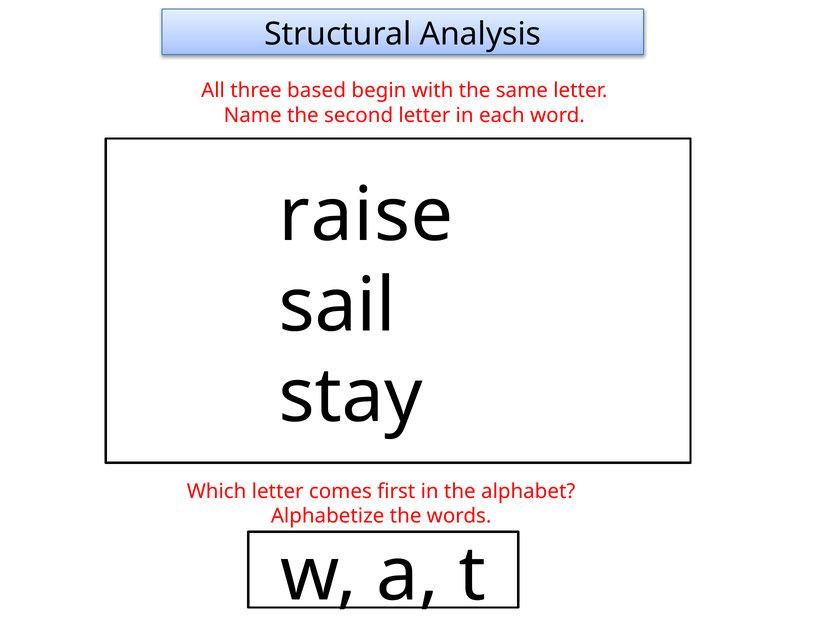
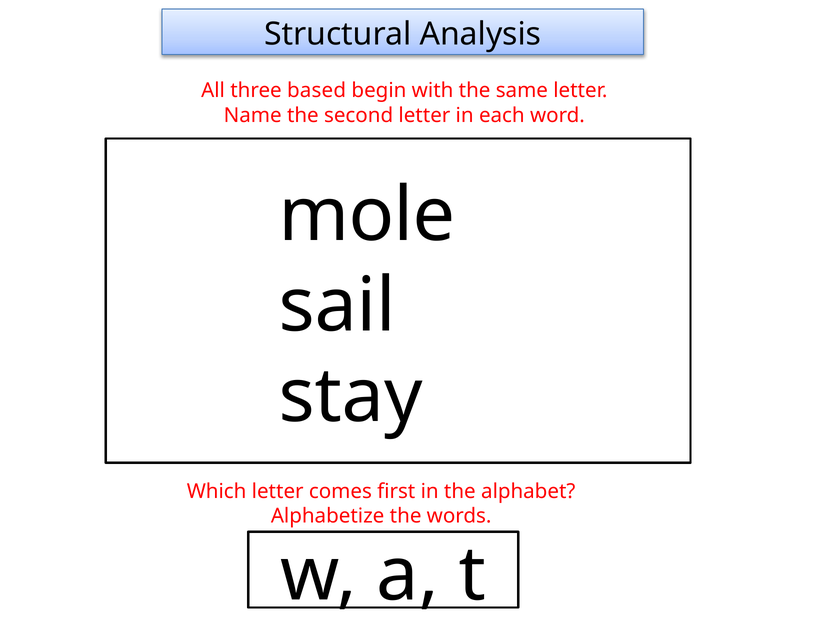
raise: raise -> mole
